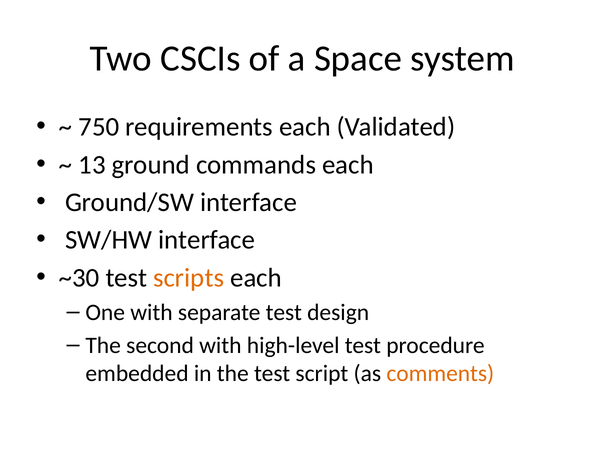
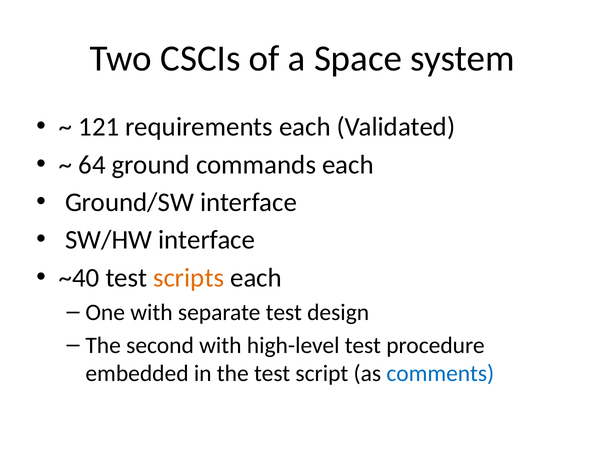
750: 750 -> 121
13: 13 -> 64
~30: ~30 -> ~40
comments colour: orange -> blue
